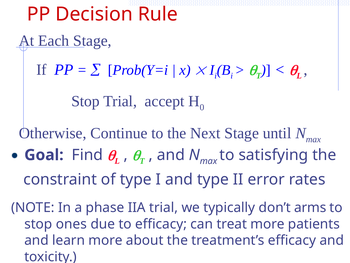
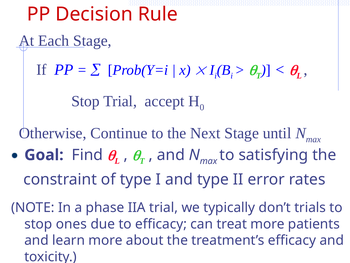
arms: arms -> trials
